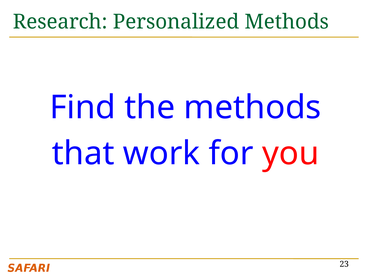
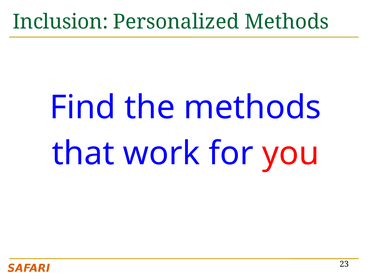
Research: Research -> Inclusion
